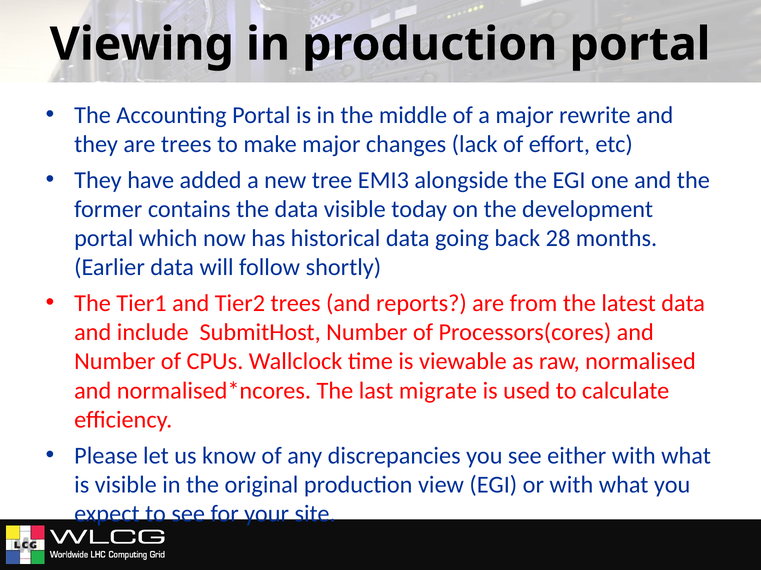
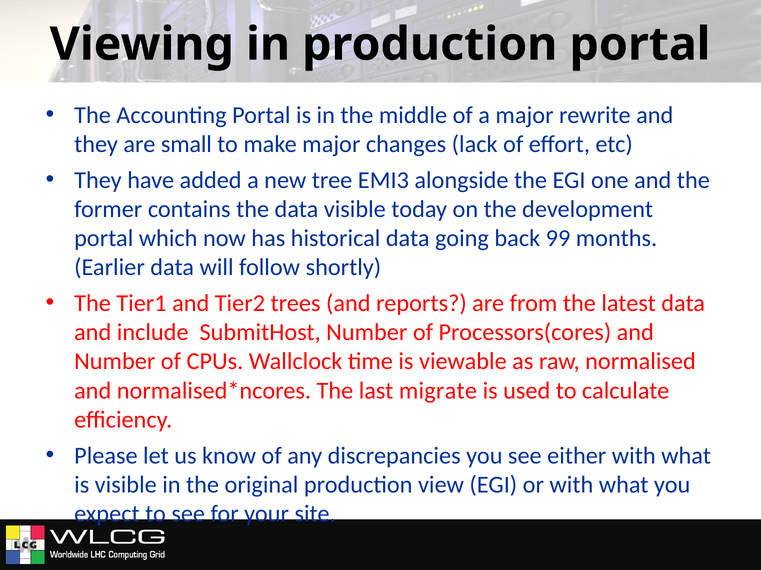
are trees: trees -> small
28: 28 -> 99
